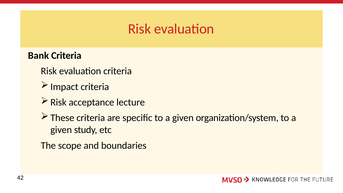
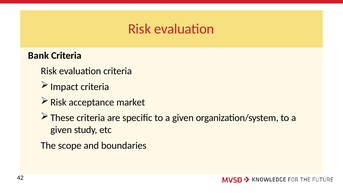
lecture: lecture -> market
